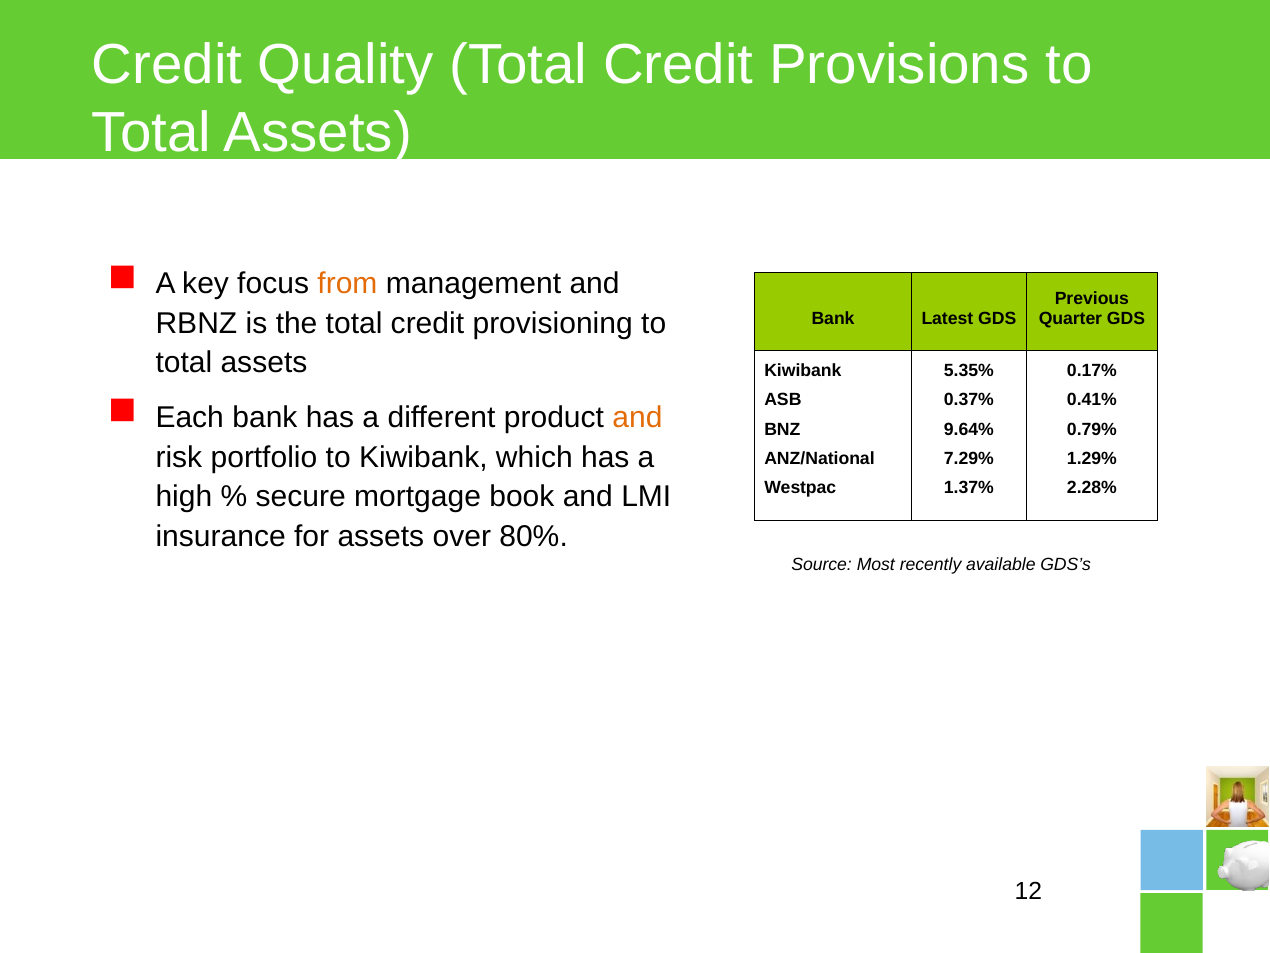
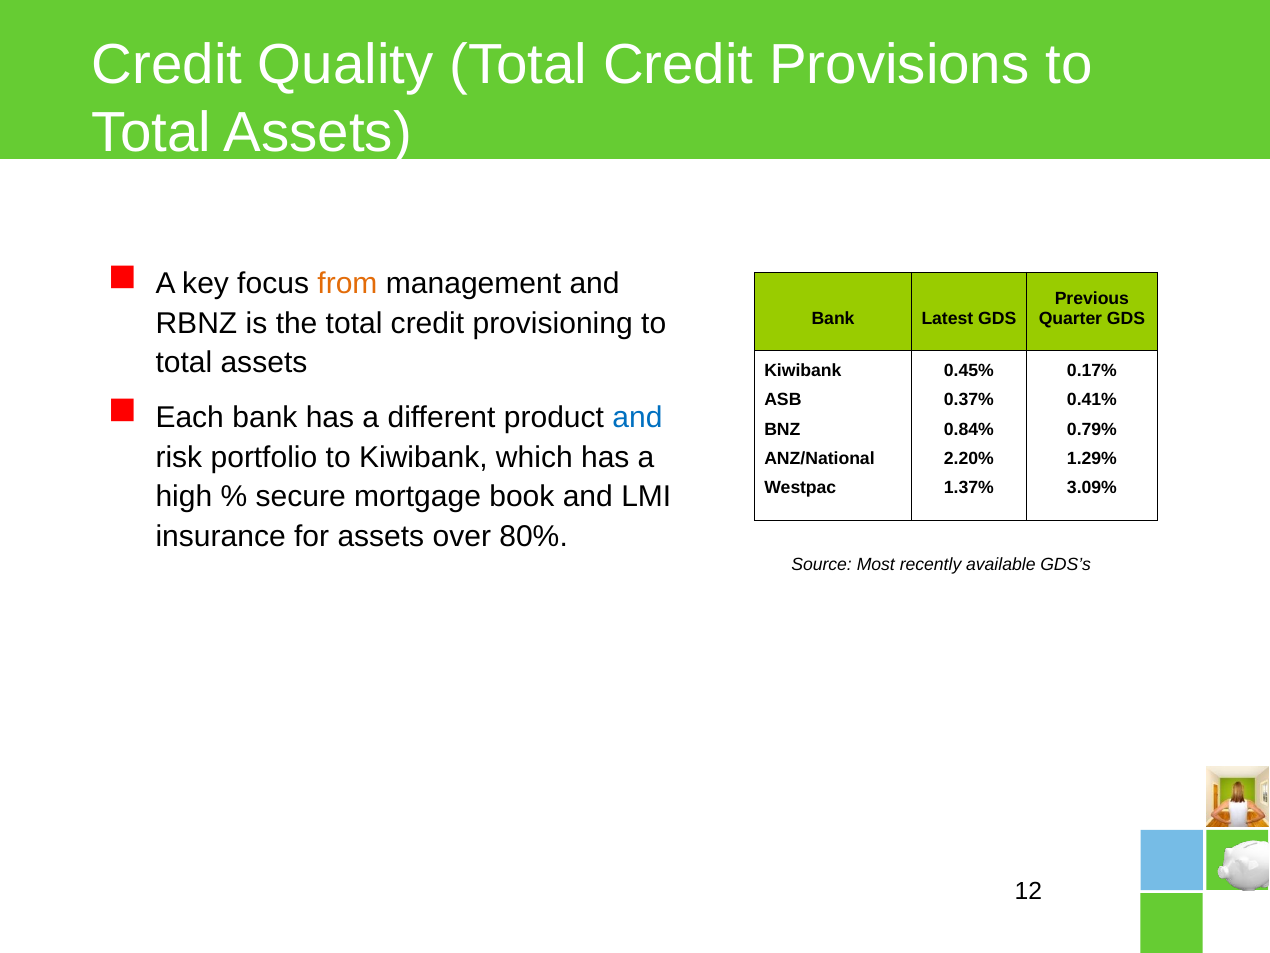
5.35%: 5.35% -> 0.45%
and at (637, 417) colour: orange -> blue
9.64%: 9.64% -> 0.84%
7.29%: 7.29% -> 2.20%
2.28%: 2.28% -> 3.09%
